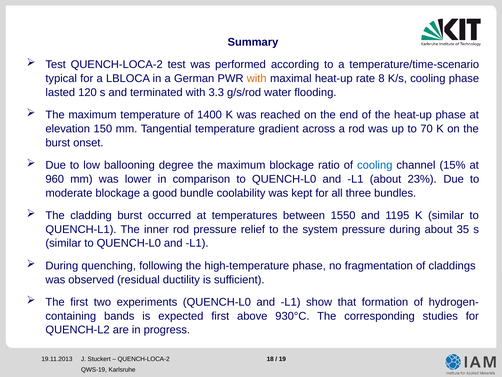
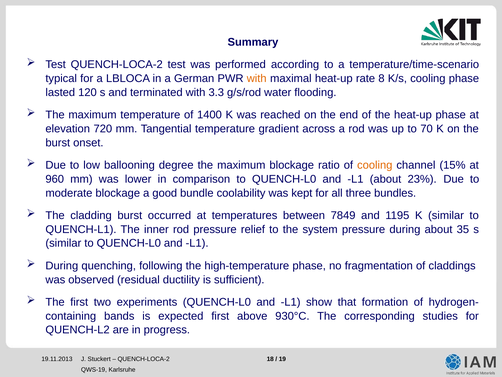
150: 150 -> 720
cooling at (375, 165) colour: blue -> orange
1550: 1550 -> 7849
